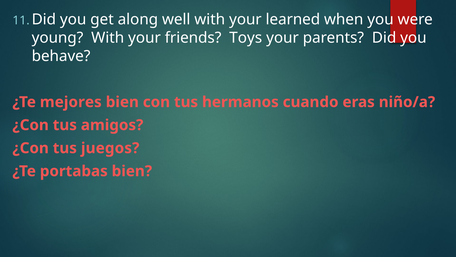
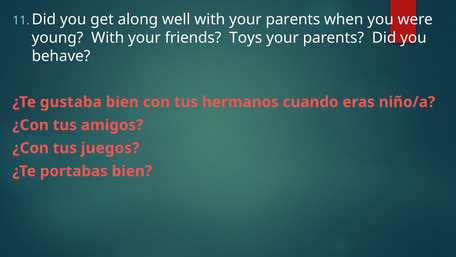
with your learned: learned -> parents
mejores: mejores -> gustaba
